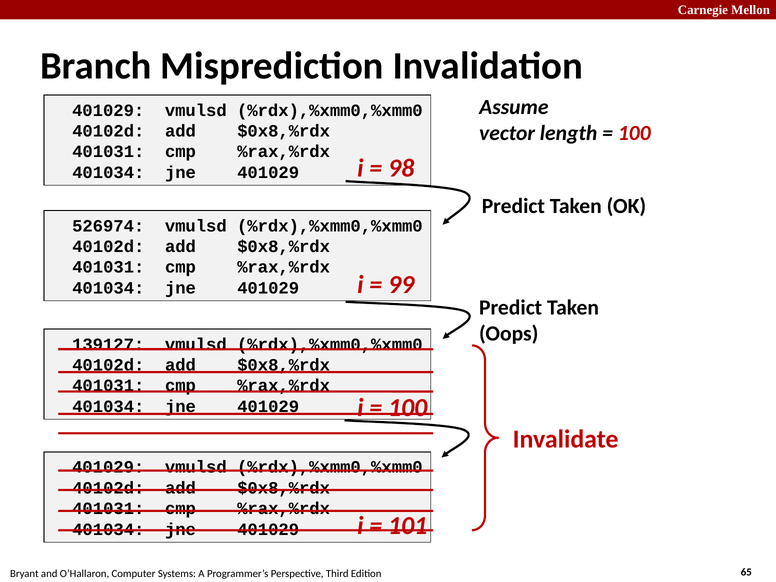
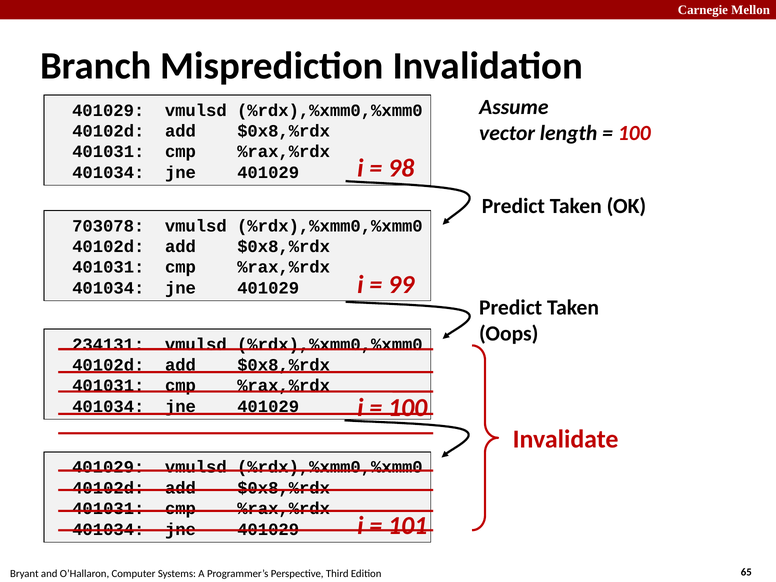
526974: 526974 -> 703078
139127: 139127 -> 234131
